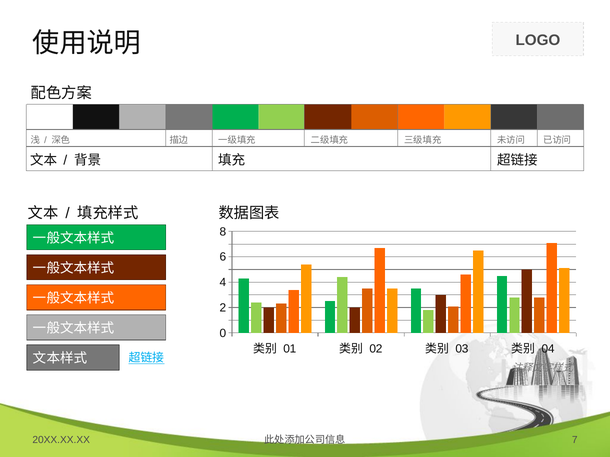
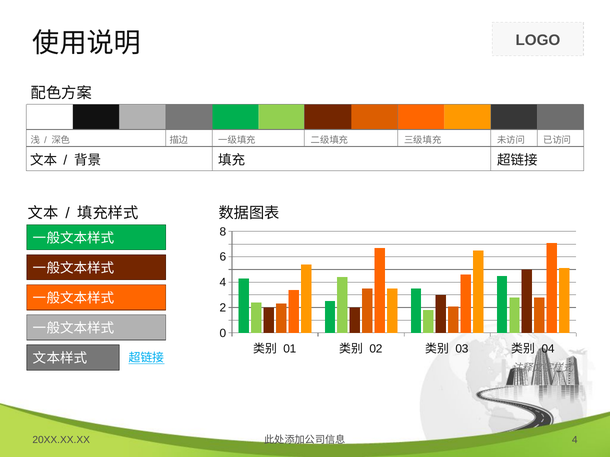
7 at (575, 440): 7 -> 4
